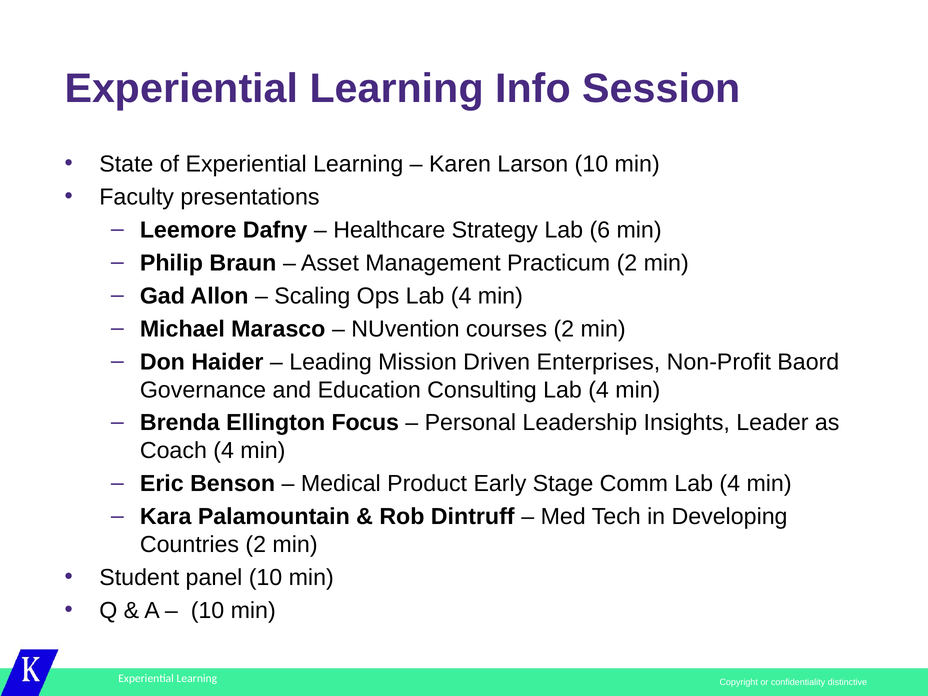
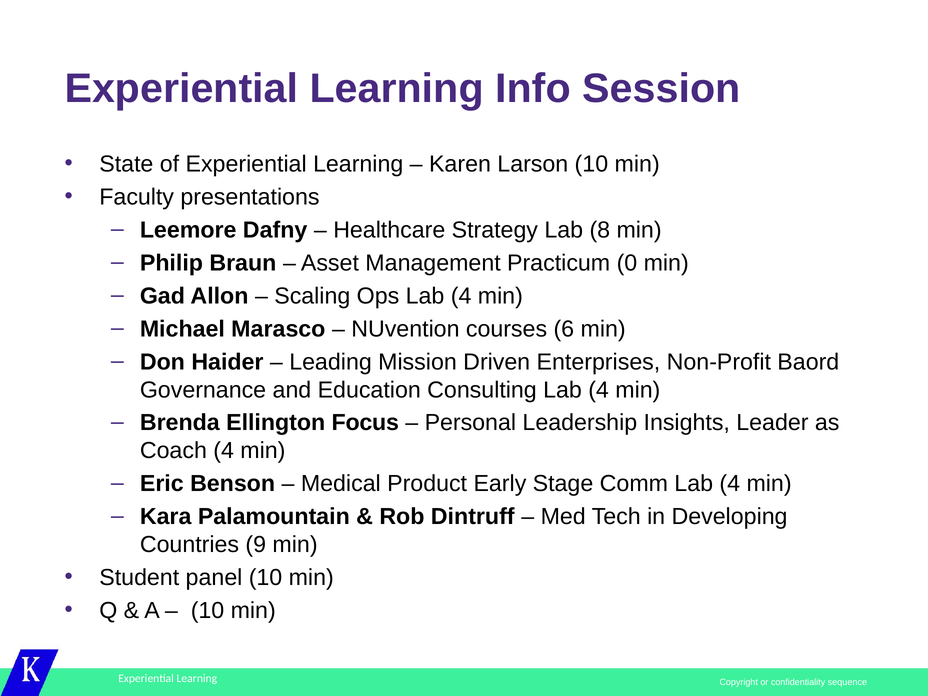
6: 6 -> 8
Practicum 2: 2 -> 0
courses 2: 2 -> 6
Countries 2: 2 -> 9
distinctive: distinctive -> sequence
